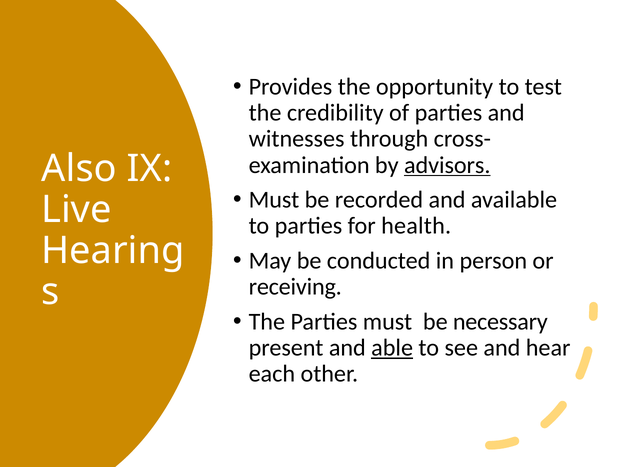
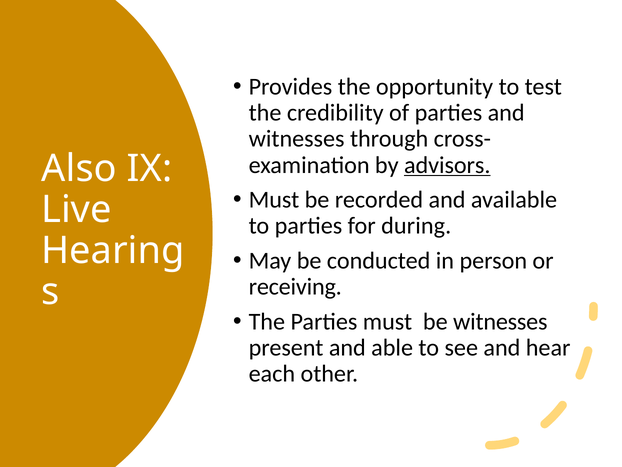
health: health -> during
be necessary: necessary -> witnesses
able underline: present -> none
